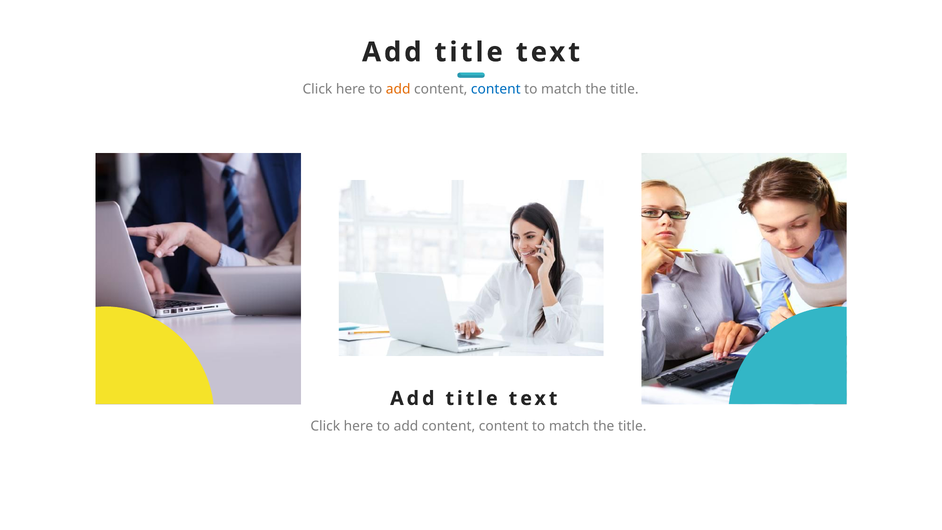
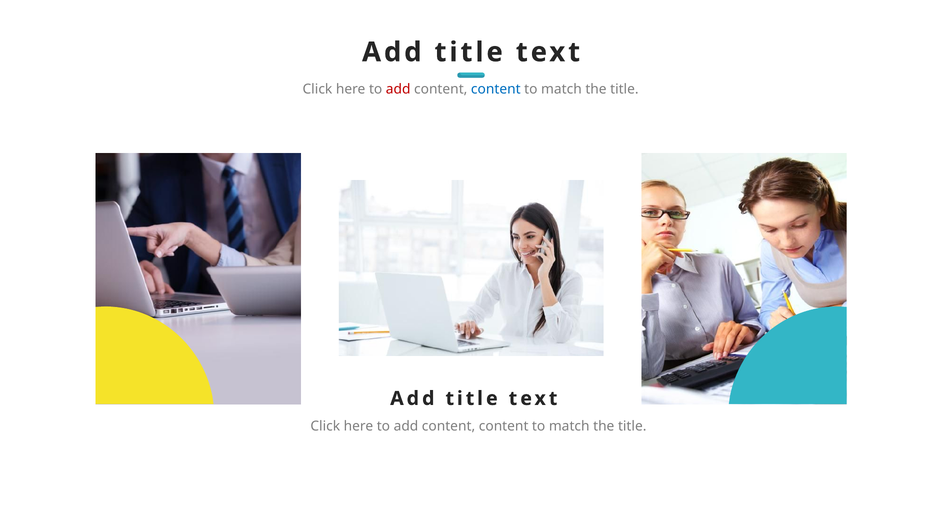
add at (398, 89) colour: orange -> red
